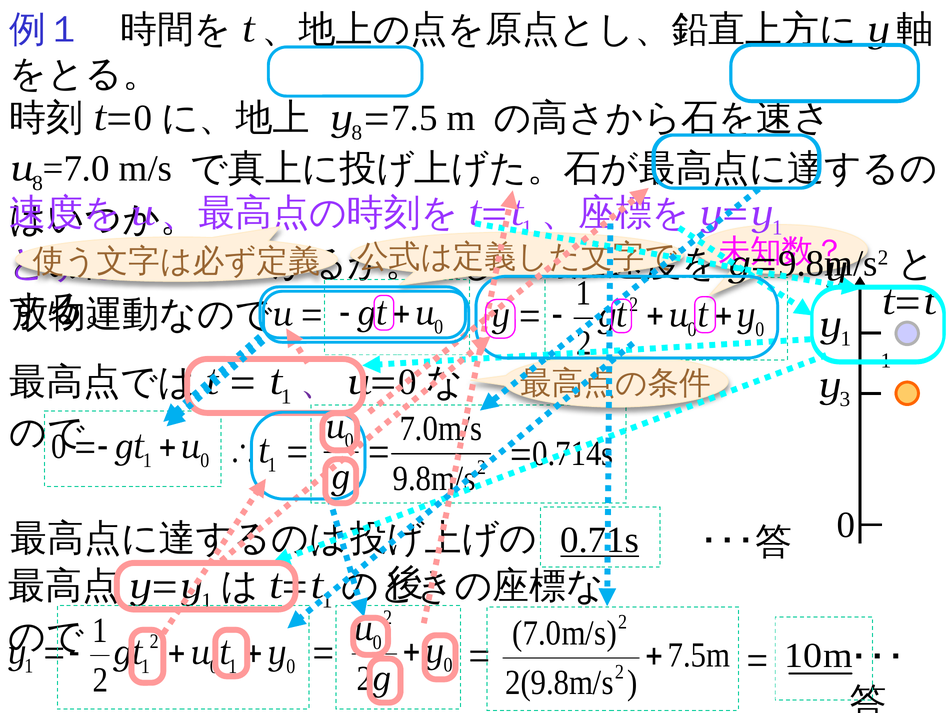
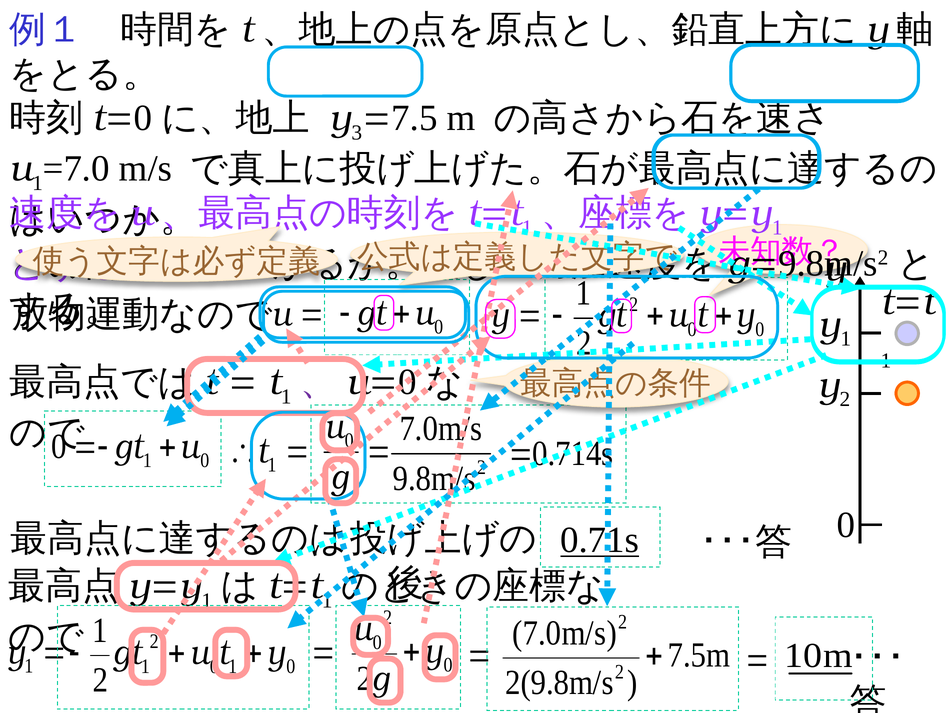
y 8: 8 -> 3
8 at (38, 183): 8 -> 1
3 at (845, 399): 3 -> 2
